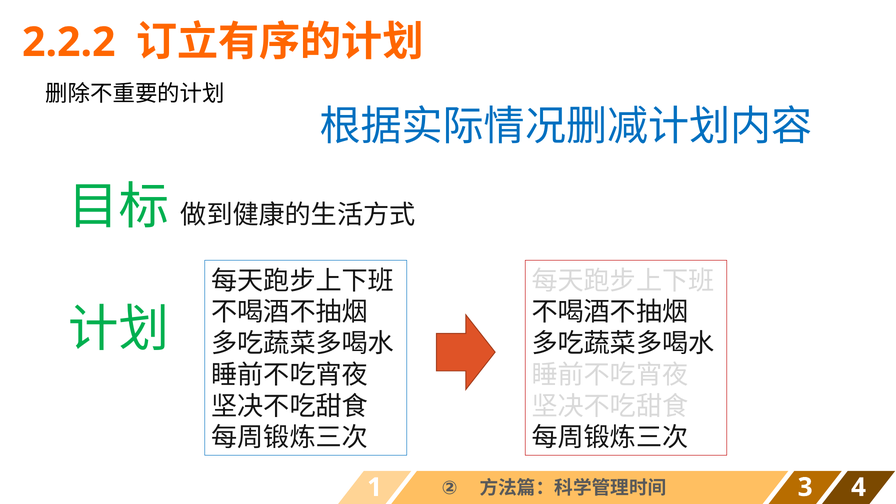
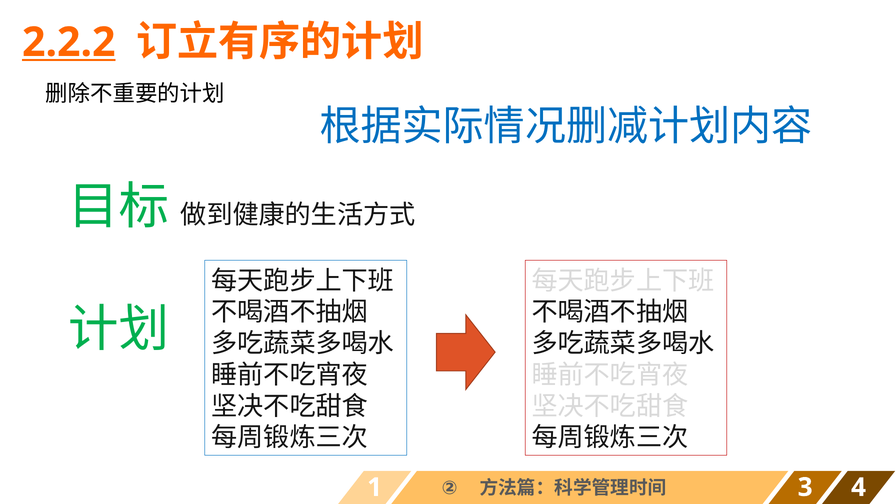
2.2.2 underline: none -> present
